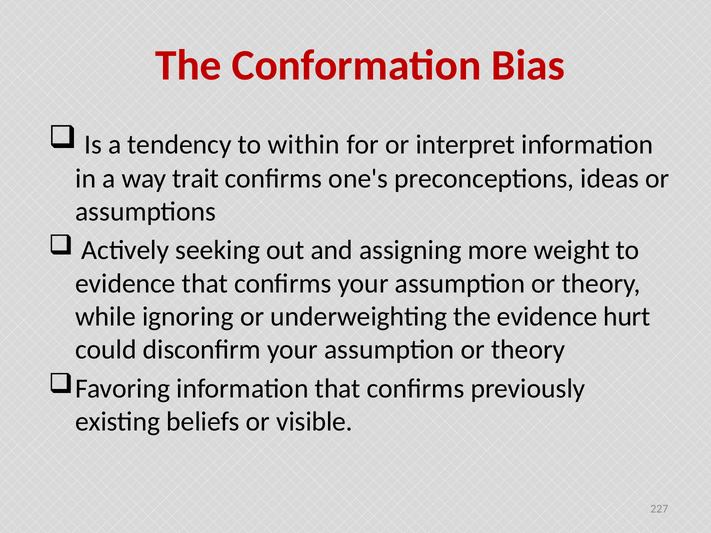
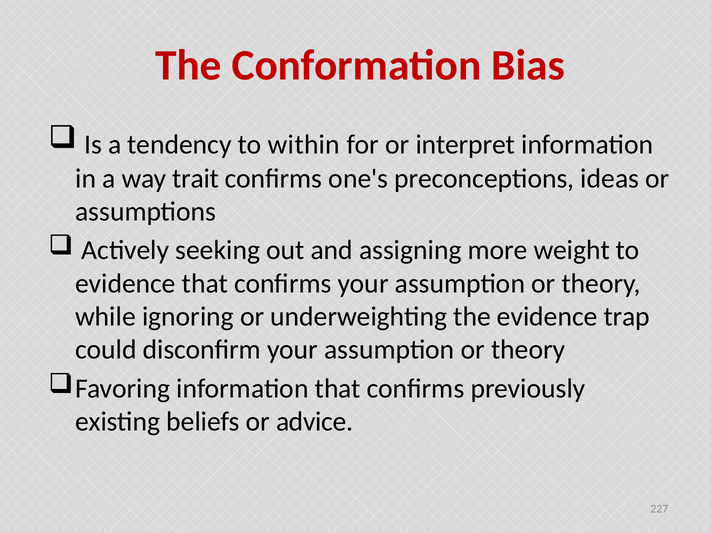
hurt: hurt -> trap
visible: visible -> advice
